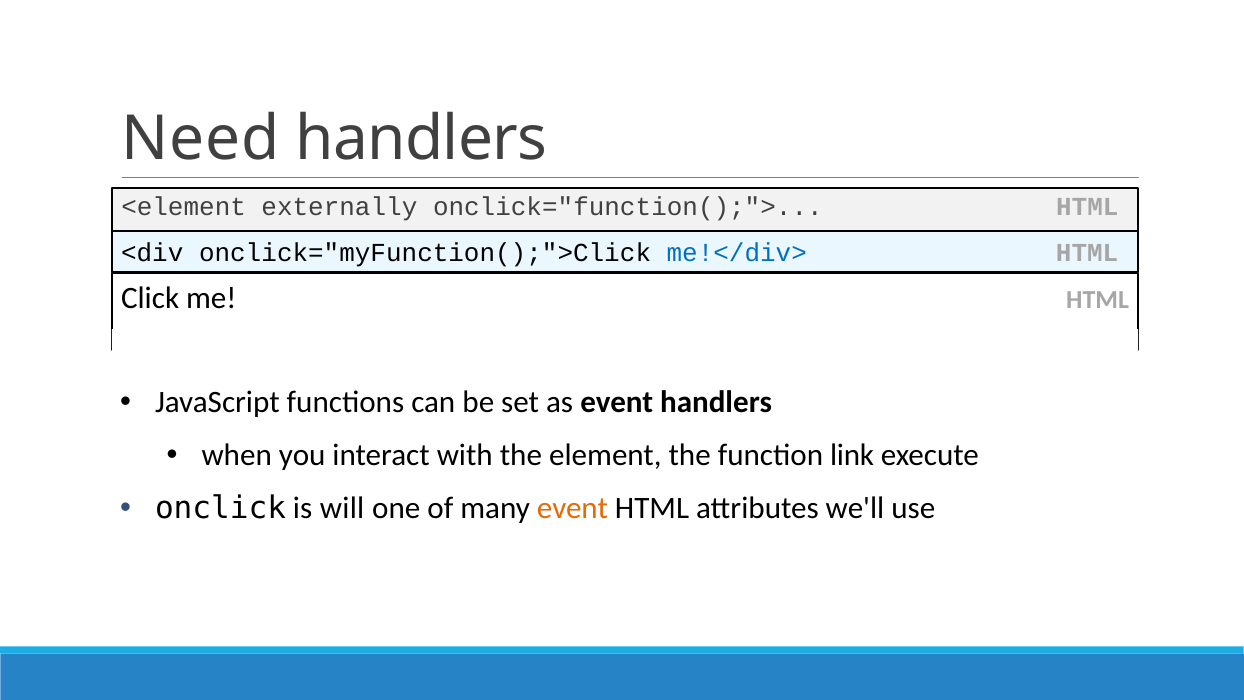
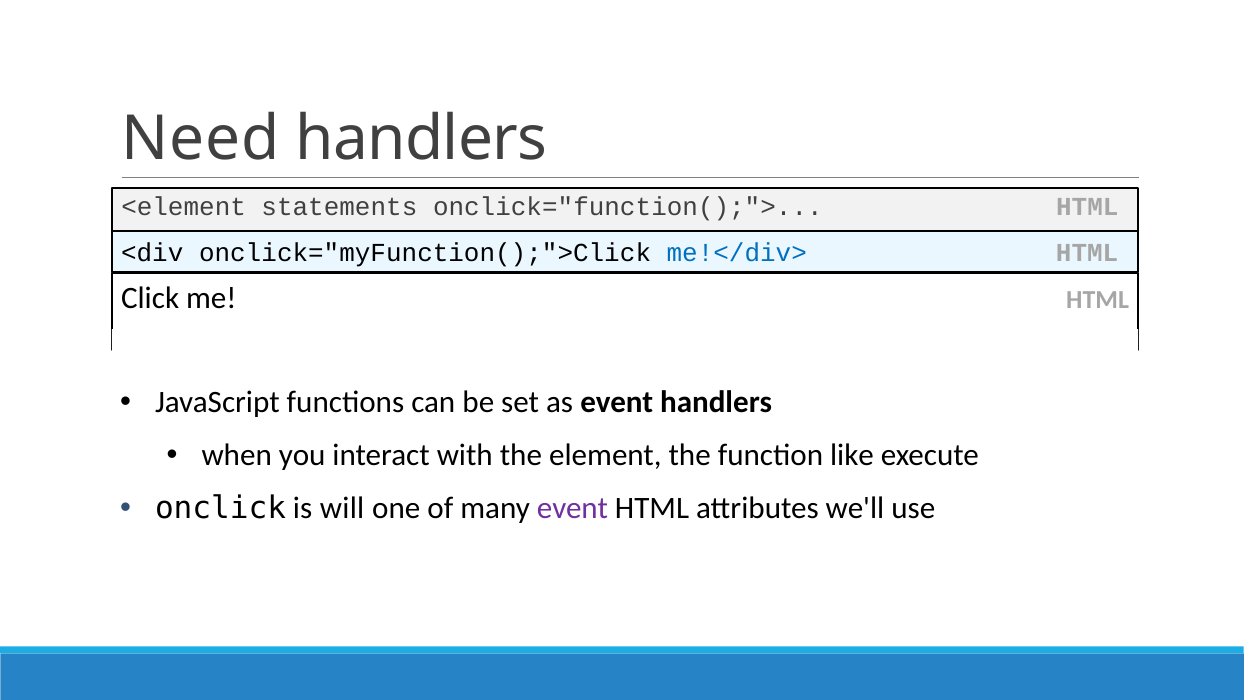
externally: externally -> statements
link: link -> like
event at (572, 508) colour: orange -> purple
